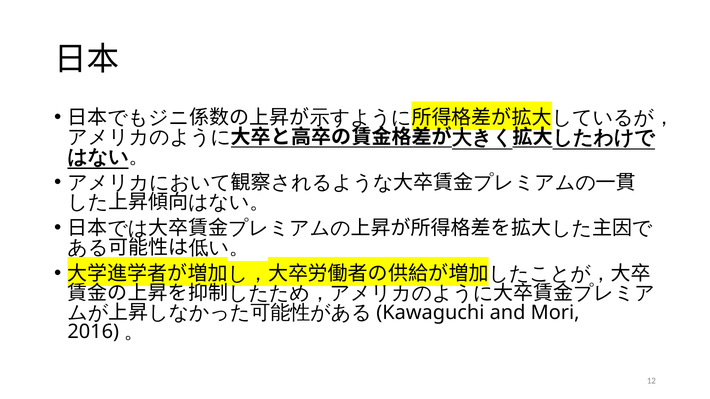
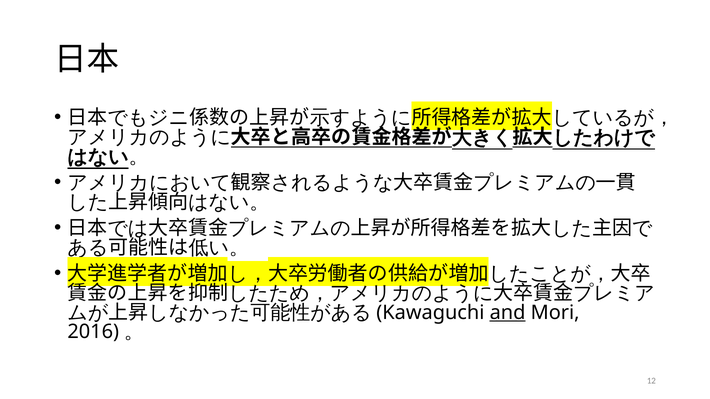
and underline: none -> present
